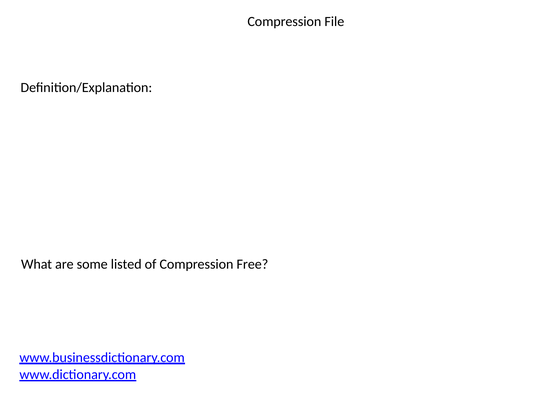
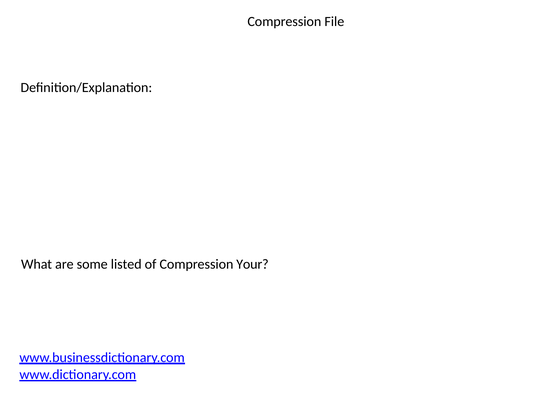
Free: Free -> Your
